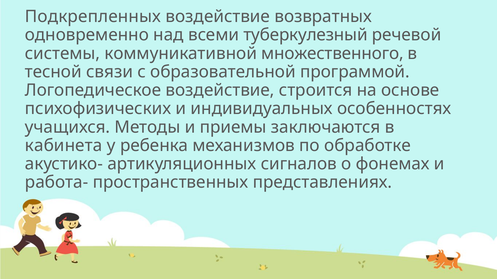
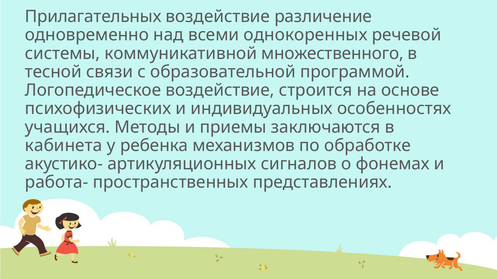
Подкрепленных: Подкрепленных -> Прилагательных
возвратных: возвратных -> различение
туберкулезный: туберкулезный -> однокоренных
